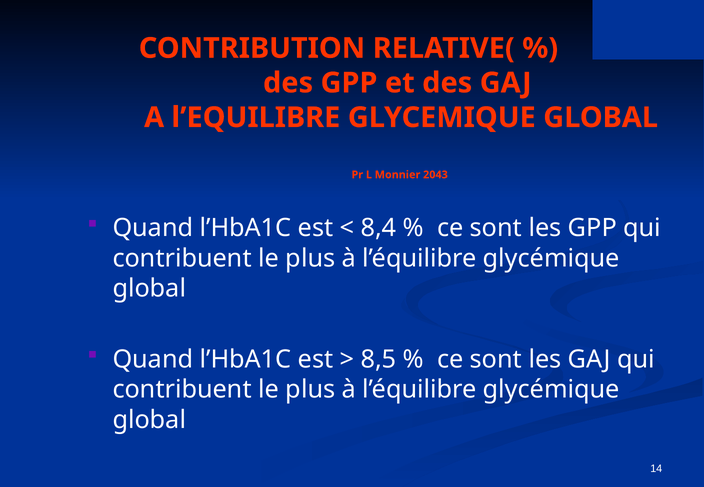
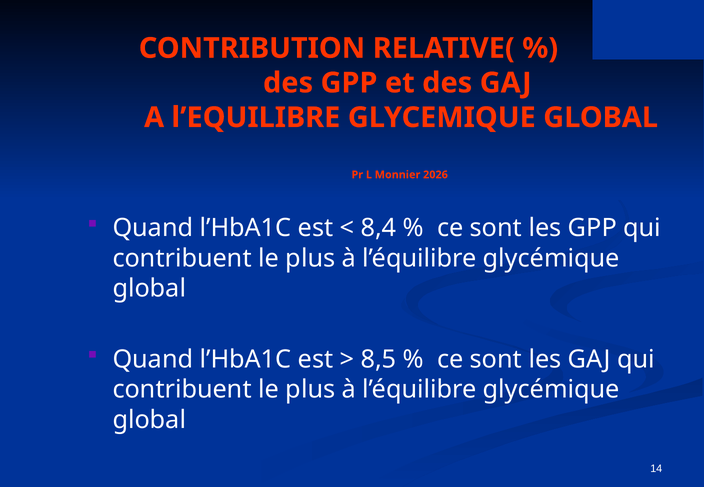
2043: 2043 -> 2026
